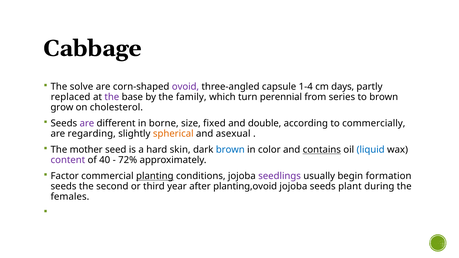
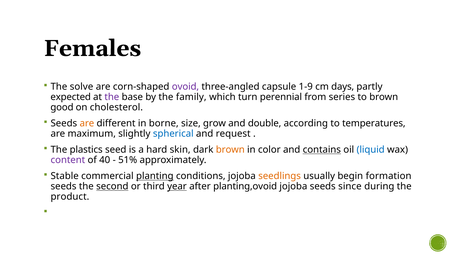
Cabbage: Cabbage -> Females
1-4: 1-4 -> 1-9
replaced: replaced -> expected
grow: grow -> good
are at (87, 123) colour: purple -> orange
fixed: fixed -> grow
commercially: commercially -> temperatures
regarding: regarding -> maximum
spherical colour: orange -> blue
asexual: asexual -> request
mother: mother -> plastics
brown at (230, 150) colour: blue -> orange
72%: 72% -> 51%
Factor: Factor -> Stable
seedlings colour: purple -> orange
second underline: none -> present
year underline: none -> present
plant: plant -> since
females: females -> product
